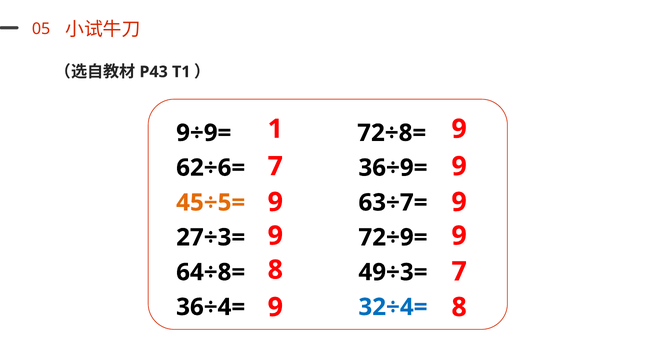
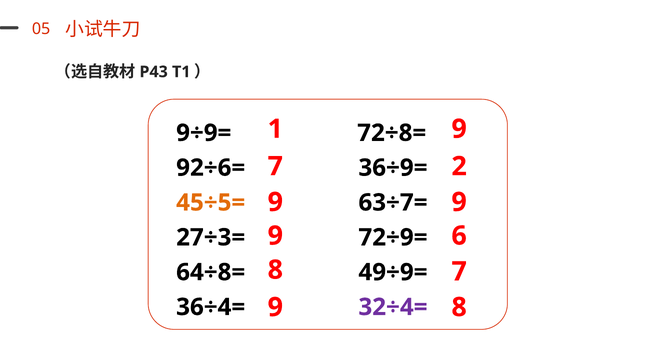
9 at (459, 166): 9 -> 2
62÷6=: 62÷6= -> 92÷6=
9 at (459, 236): 9 -> 6
49÷3=: 49÷3= -> 49÷9=
32÷4= colour: blue -> purple
